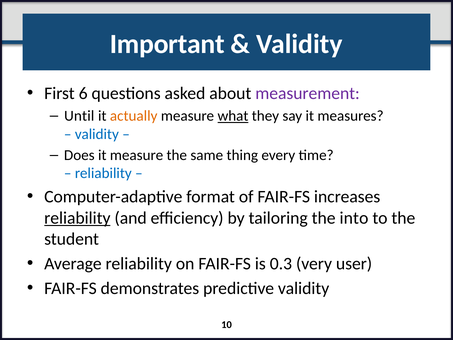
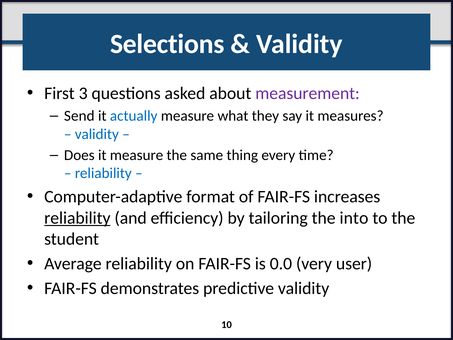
Important: Important -> Selections
6: 6 -> 3
Until: Until -> Send
actually colour: orange -> blue
what underline: present -> none
0.3: 0.3 -> 0.0
